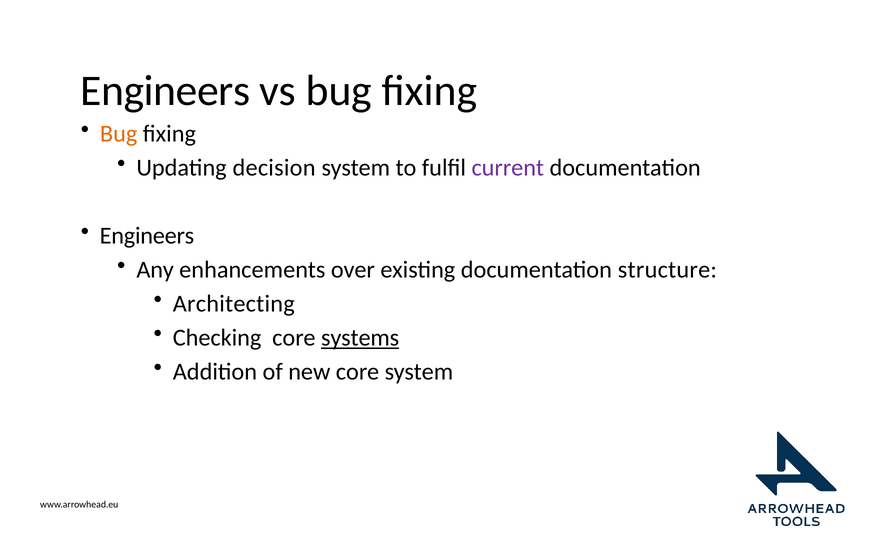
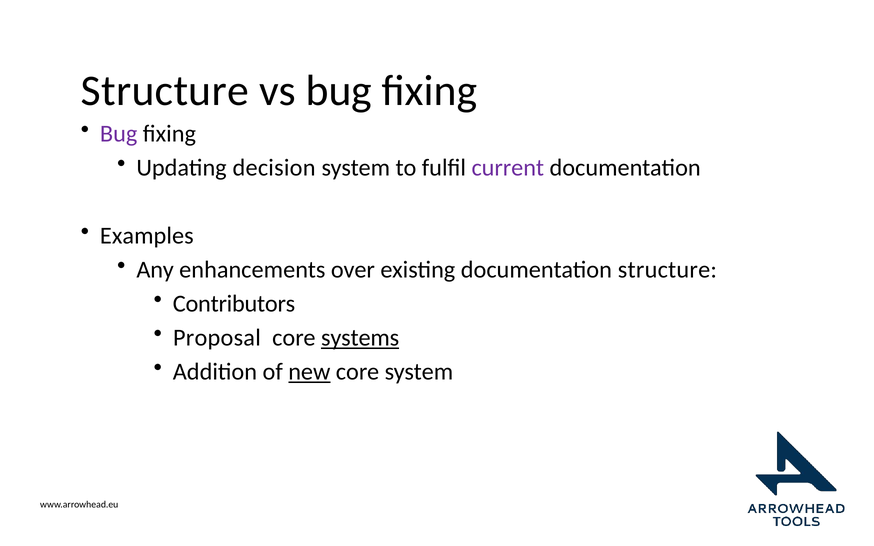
Engineers at (165, 91): Engineers -> Structure
Bug at (119, 134) colour: orange -> purple
Engineers at (147, 236): Engineers -> Examples
Architecting: Architecting -> Contributors
Checking: Checking -> Proposal
new underline: none -> present
